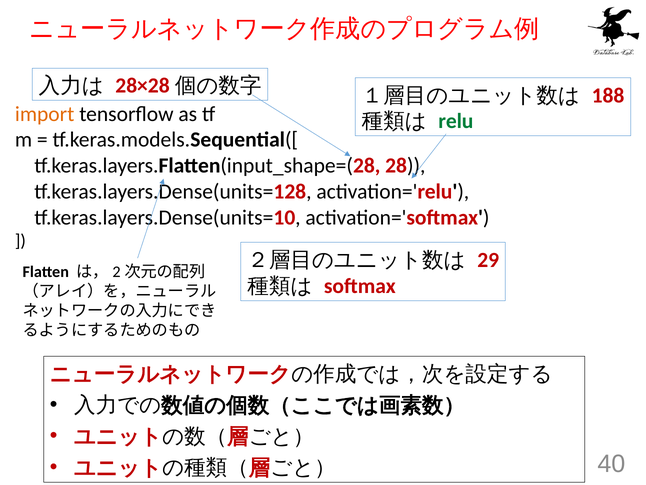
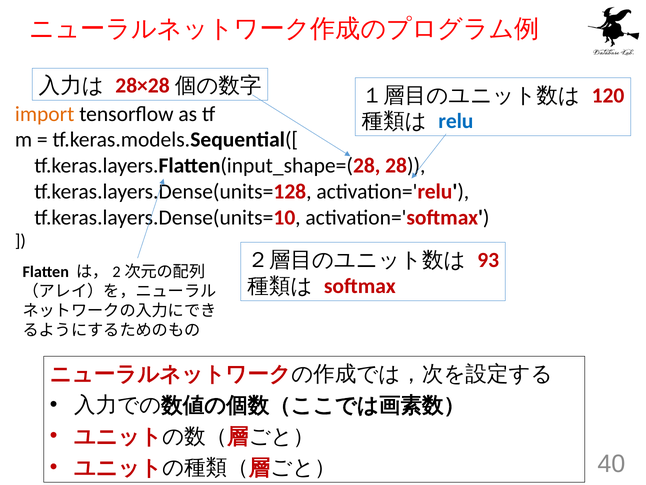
188: 188 -> 120
relu colour: green -> blue
29: 29 -> 93
